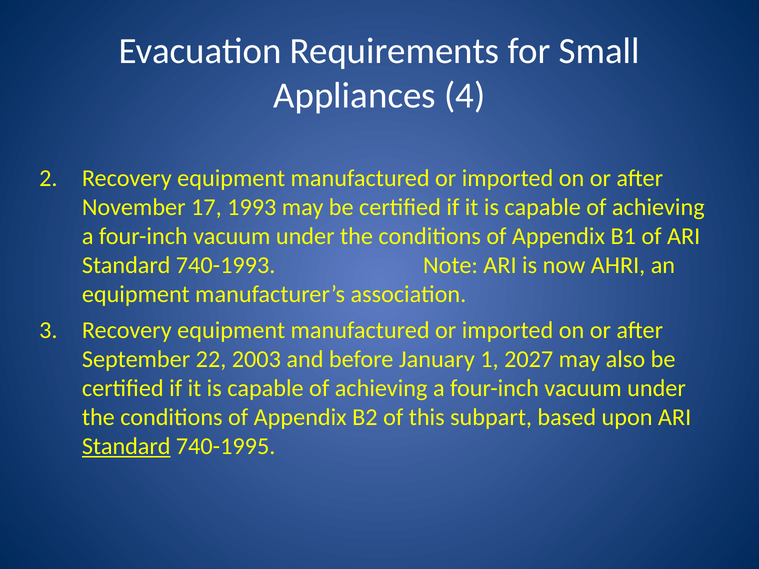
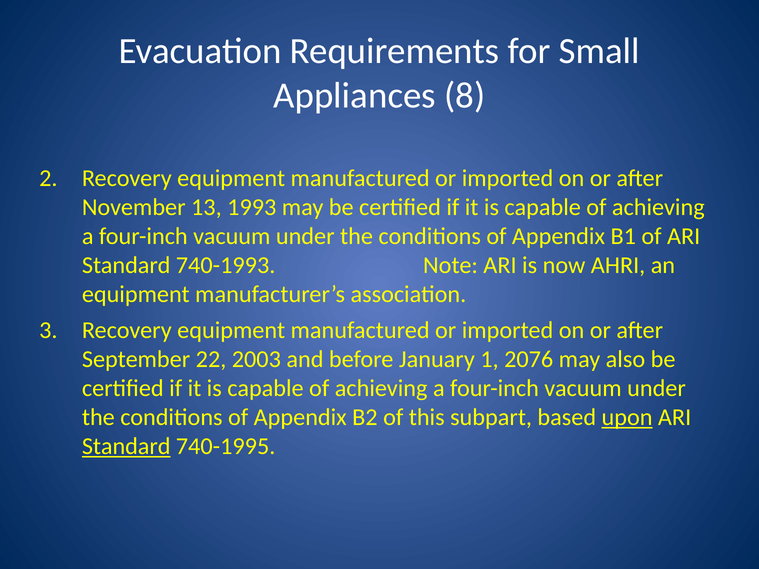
4: 4 -> 8
17: 17 -> 13
2027: 2027 -> 2076
upon underline: none -> present
